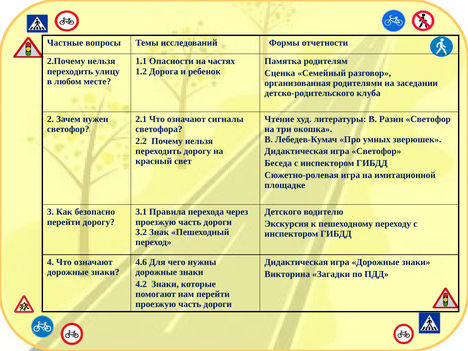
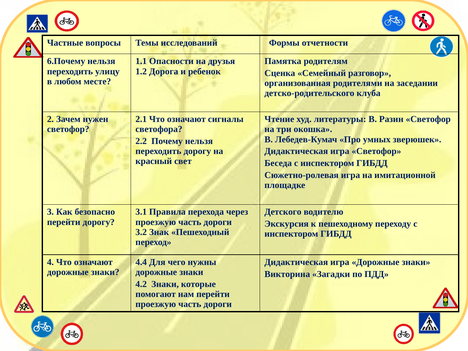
2.Почему: 2.Почему -> 6.Почему
частях: частях -> друзья
4.6: 4.6 -> 4.4
